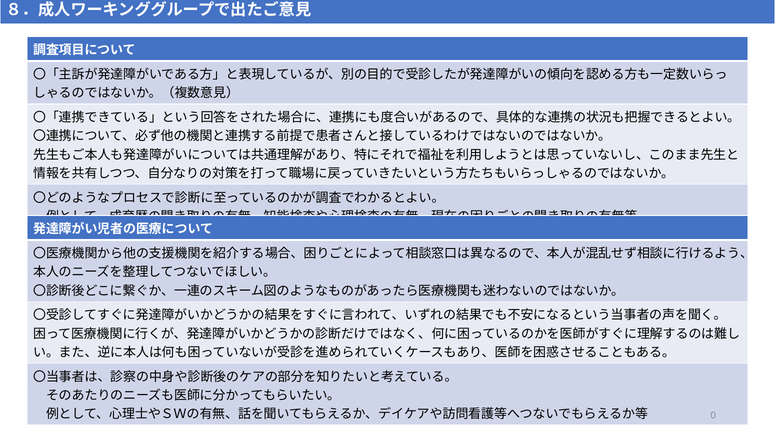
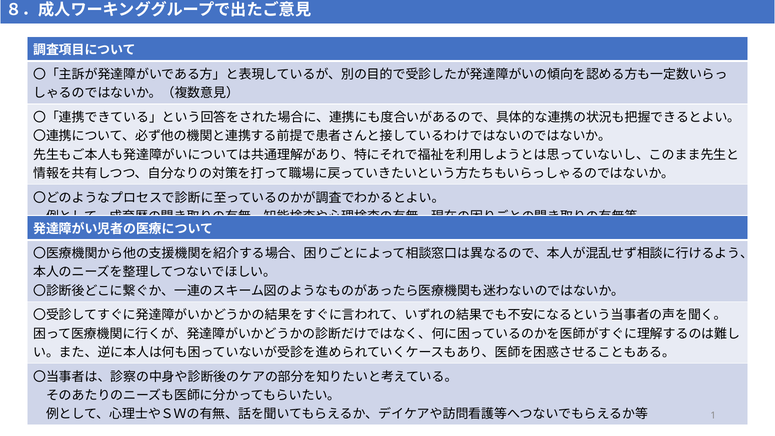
0: 0 -> 1
